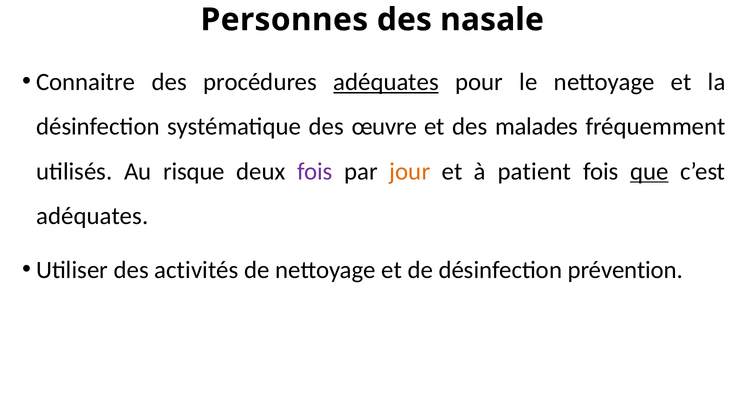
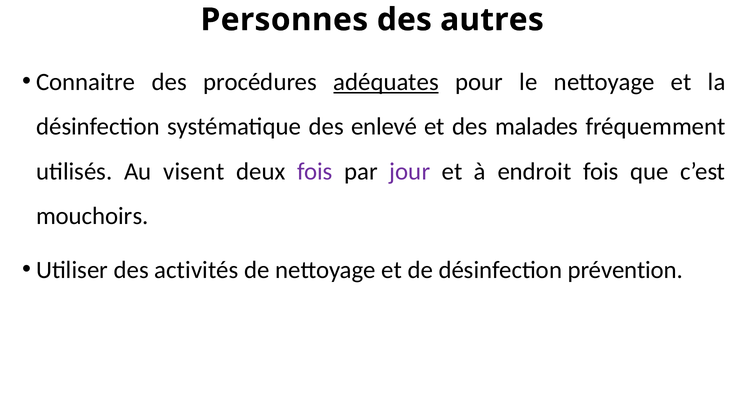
nasale: nasale -> autres
œuvre: œuvre -> enlevé
risque: risque -> visent
jour colour: orange -> purple
patient: patient -> endroit
que underline: present -> none
adéquates at (92, 216): adéquates -> mouchoirs
